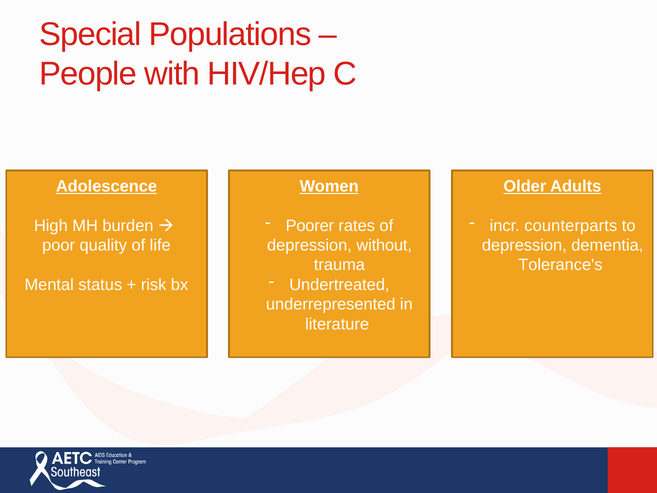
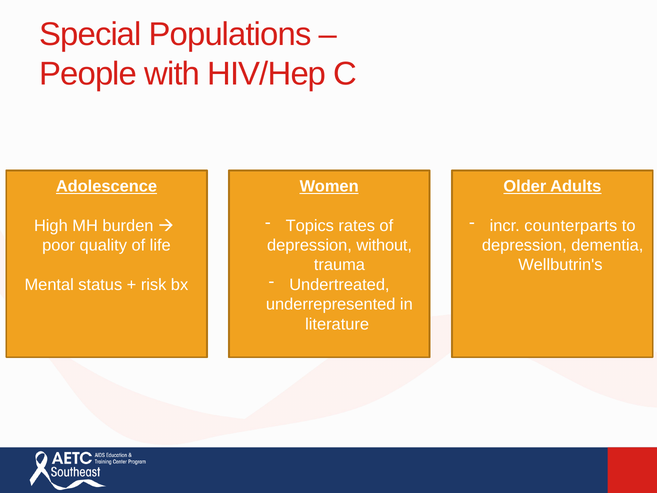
Poorer: Poorer -> Topics
Tolerance's: Tolerance's -> Wellbutrin's
